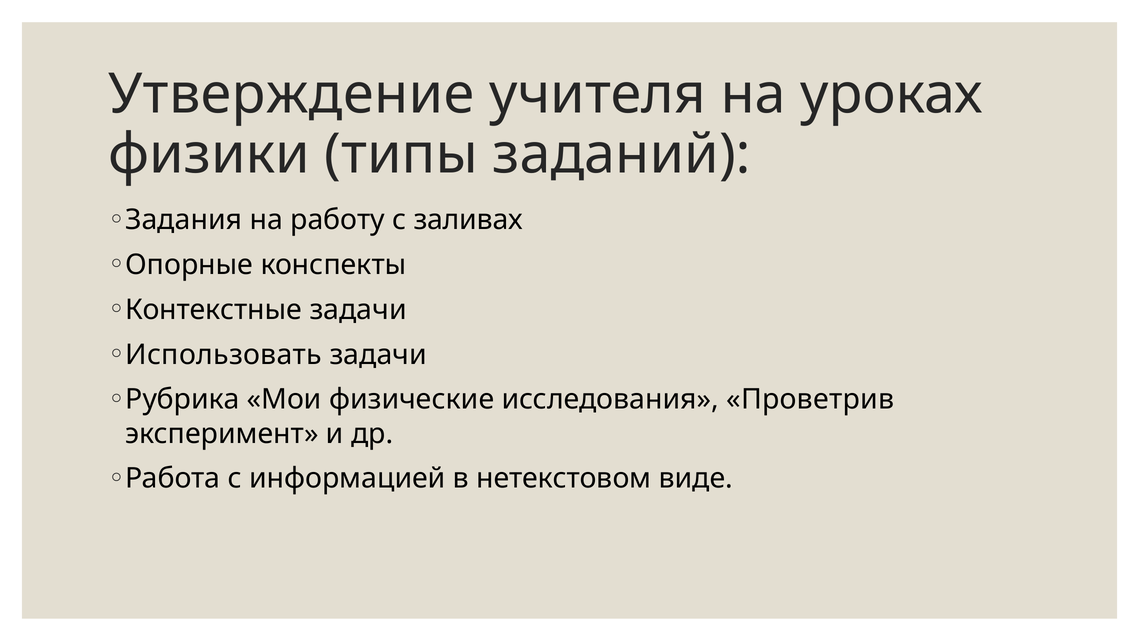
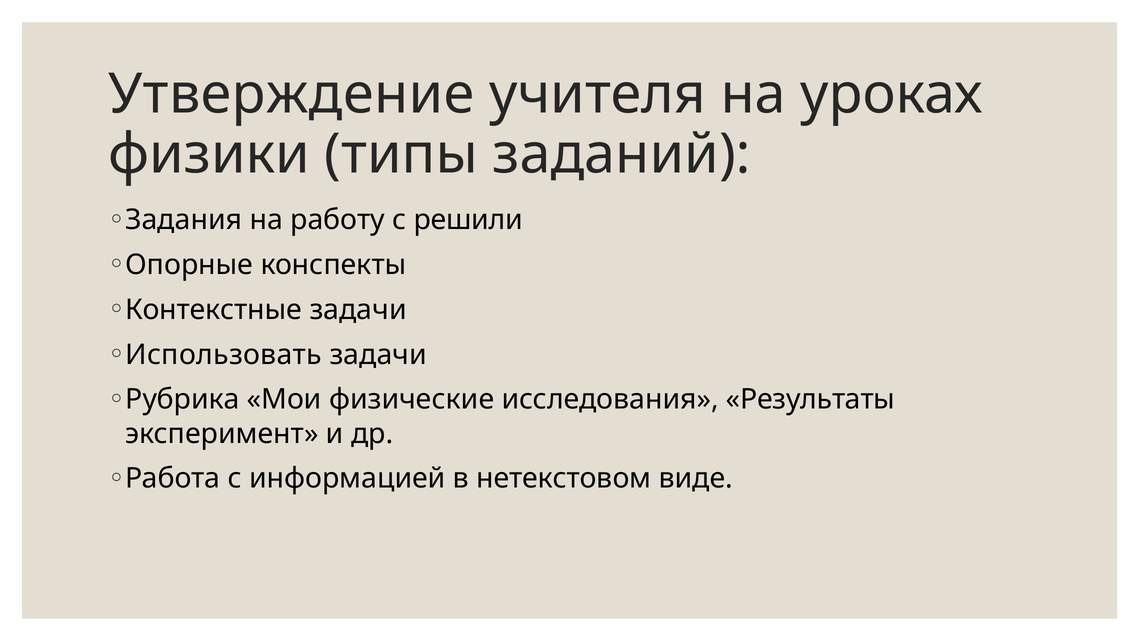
заливах: заливах -> решили
Проветрив: Проветрив -> Результаты
